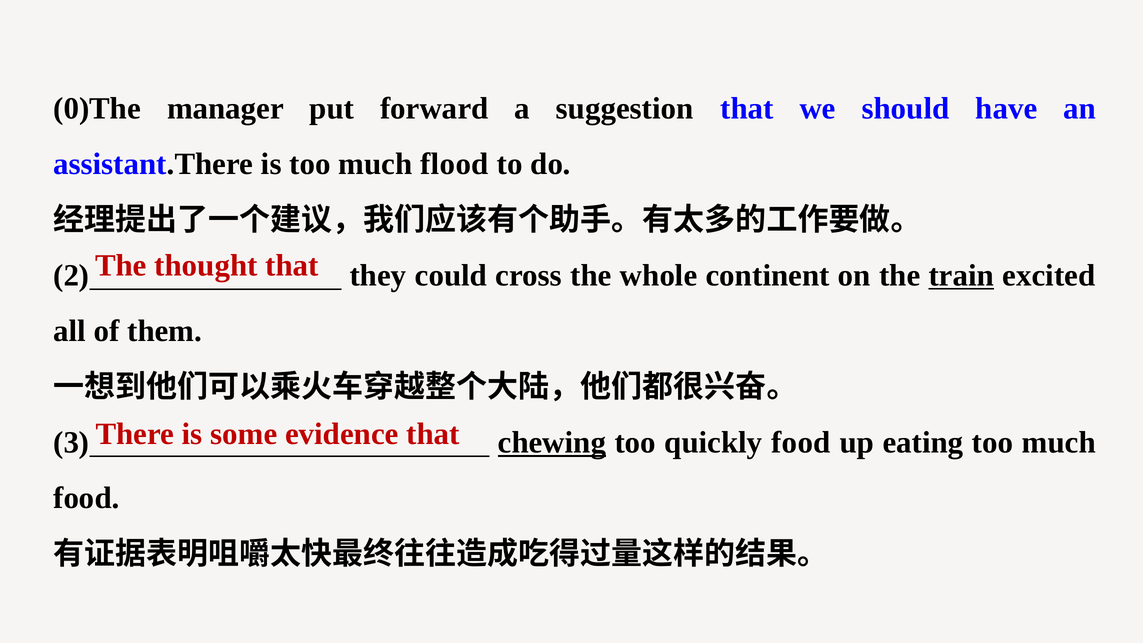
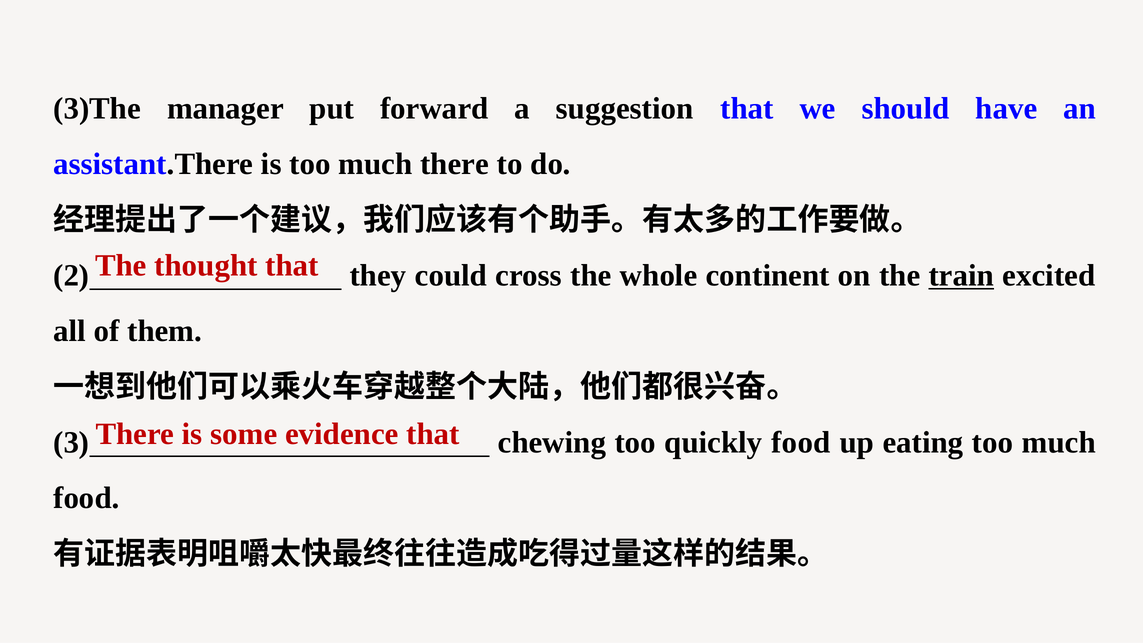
0)The: 0)The -> 3)The
much flood: flood -> there
chewing underline: present -> none
